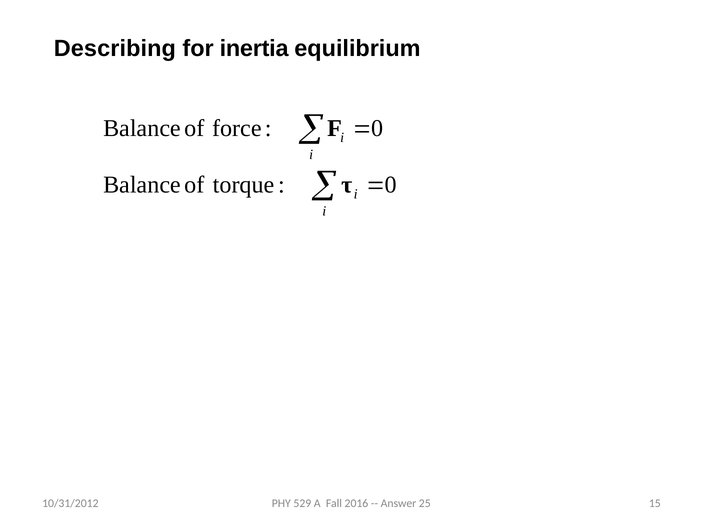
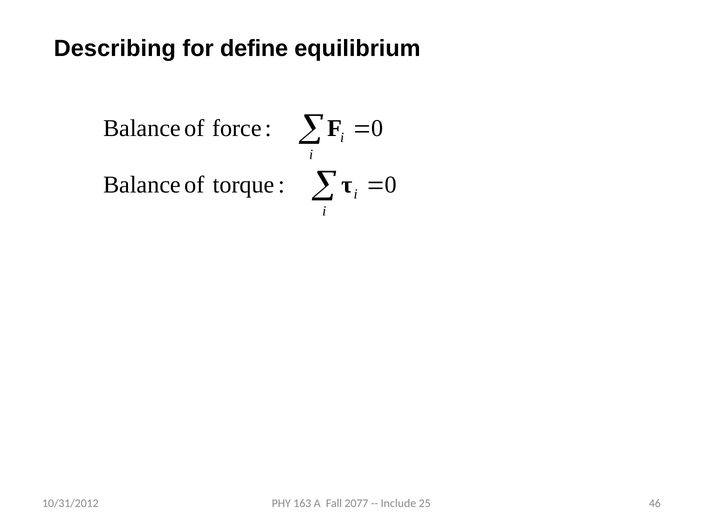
inertia: inertia -> define
529: 529 -> 163
2016: 2016 -> 2077
Answer: Answer -> Include
15: 15 -> 46
